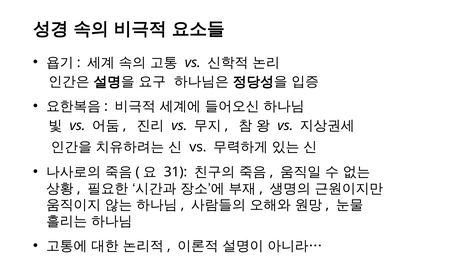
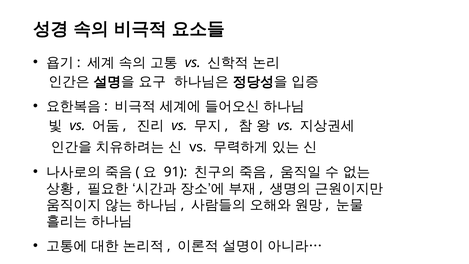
31: 31 -> 91
